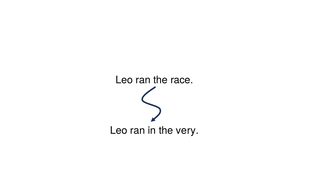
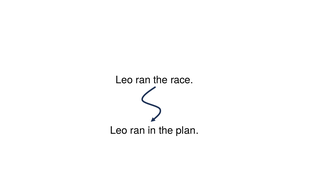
very: very -> plan
